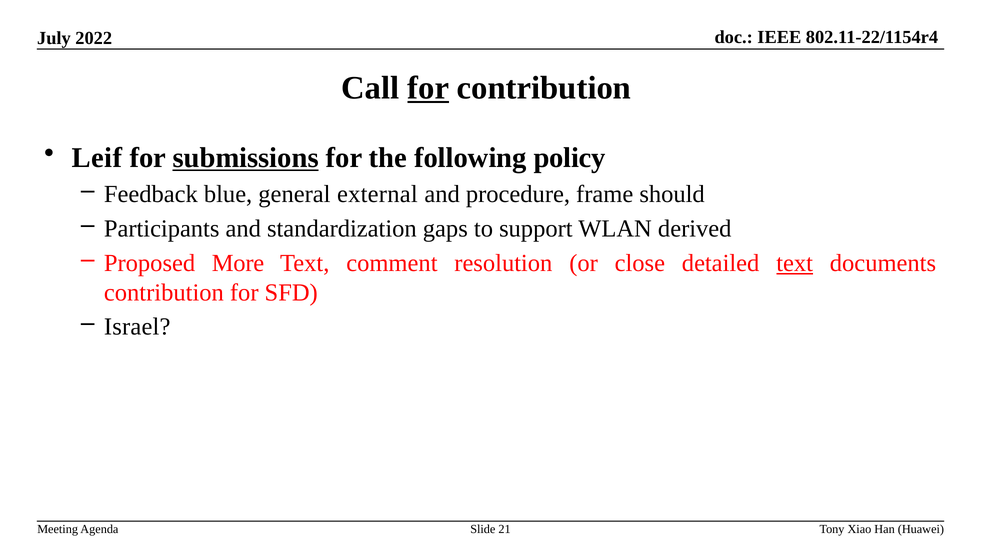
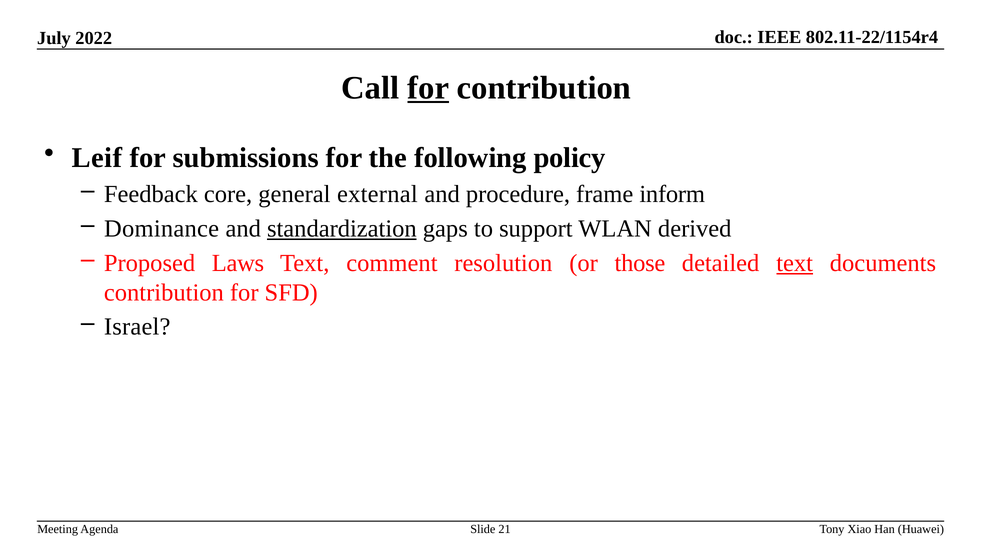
submissions underline: present -> none
blue: blue -> core
should: should -> inform
Participants: Participants -> Dominance
standardization underline: none -> present
More: More -> Laws
close: close -> those
